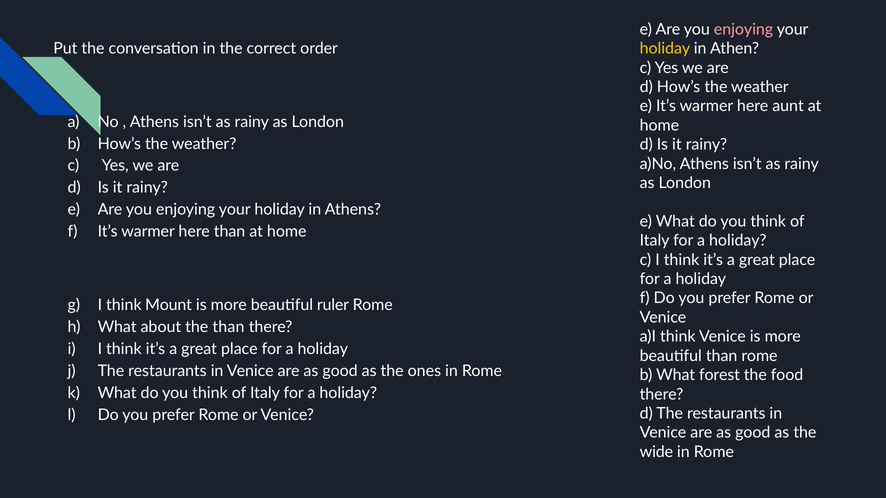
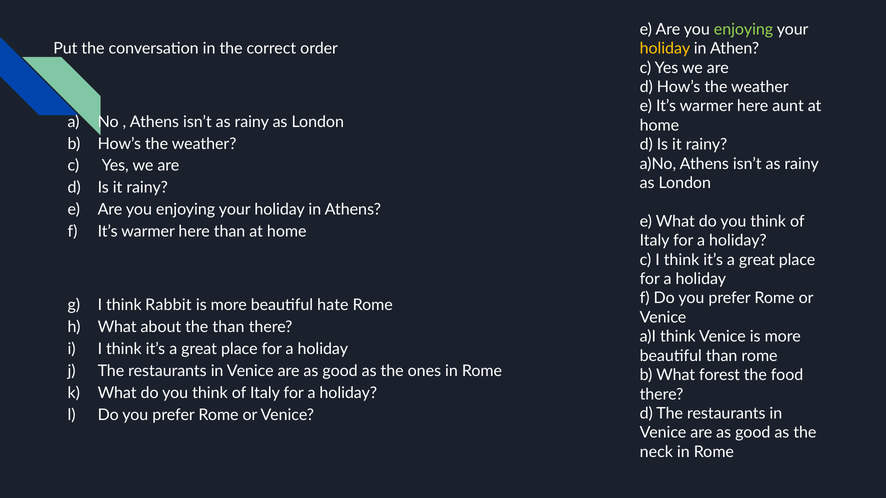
enjoying at (744, 29) colour: pink -> light green
Mount: Mount -> Rabbit
ruler: ruler -> hate
wide: wide -> neck
